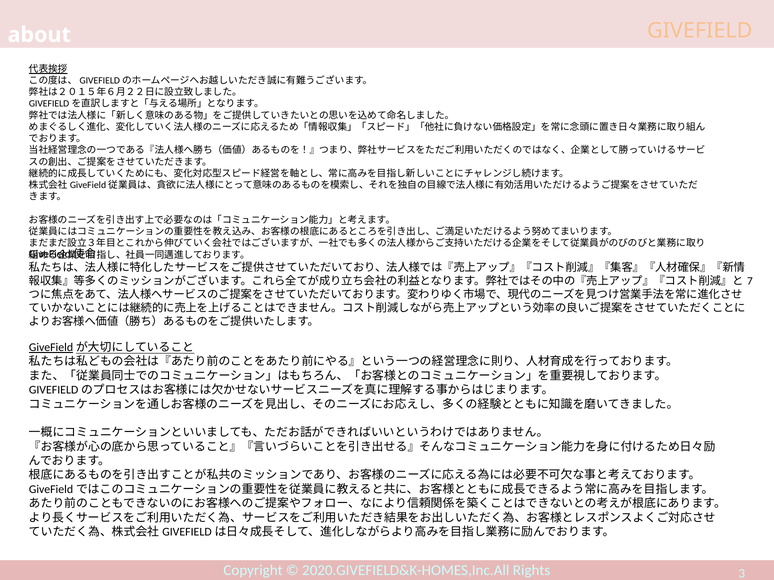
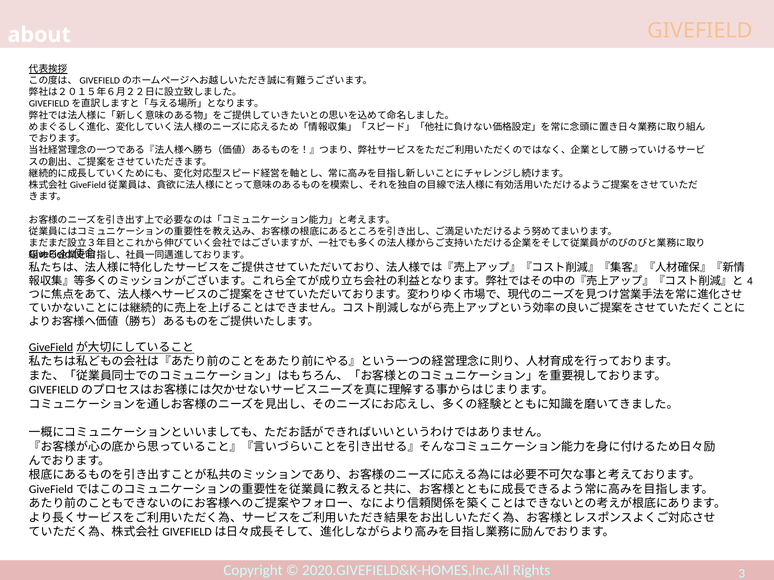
7: 7 -> 4
